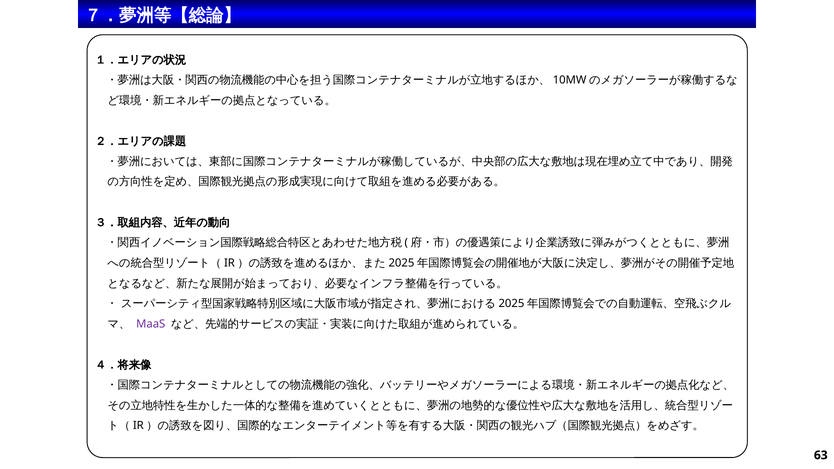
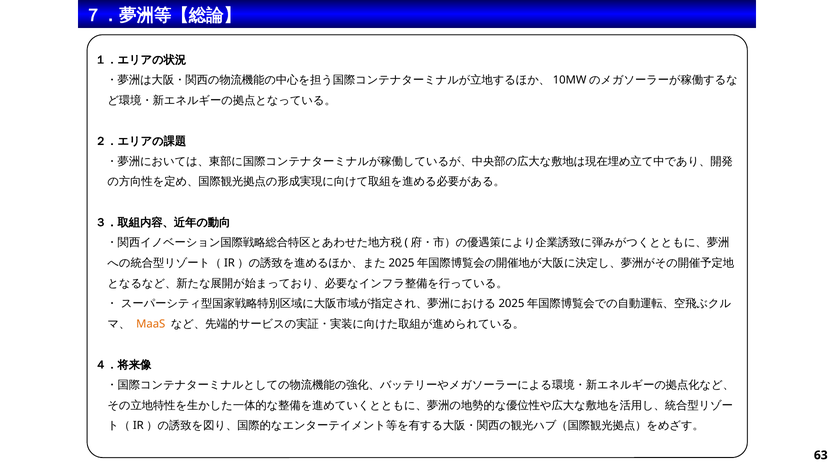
MaaS colour: purple -> orange
